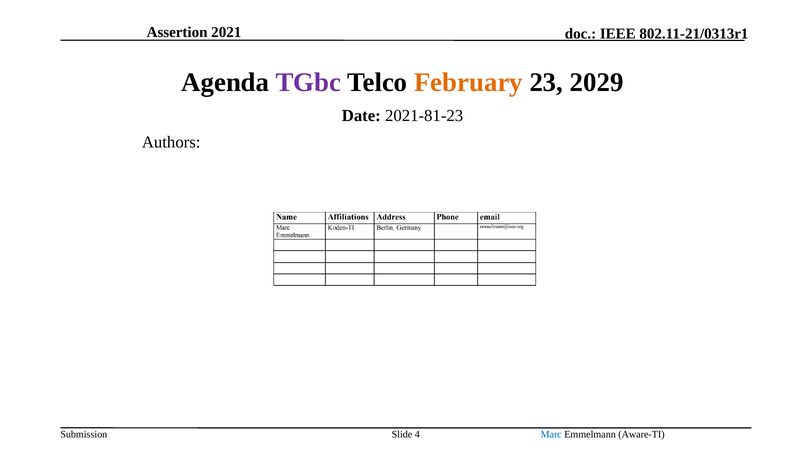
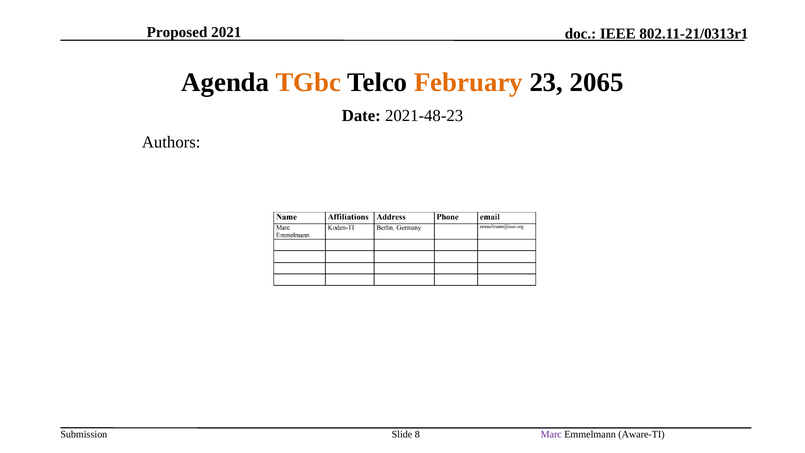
Assertion: Assertion -> Proposed
TGbc colour: purple -> orange
2029: 2029 -> 2065
2021-81-23: 2021-81-23 -> 2021-48-23
4: 4 -> 8
Marc colour: blue -> purple
